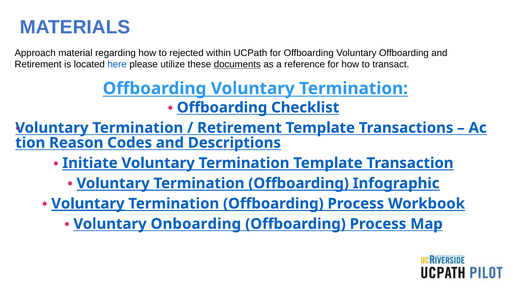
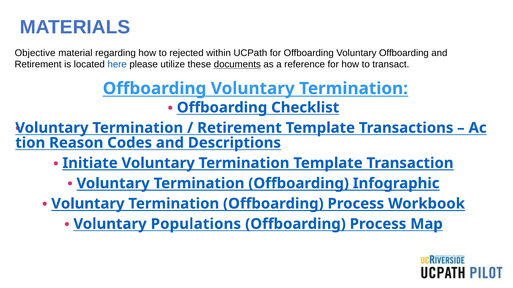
Approach: Approach -> Objective
Voluntary at (88, 204) underline: present -> none
Onboarding: Onboarding -> Populations
